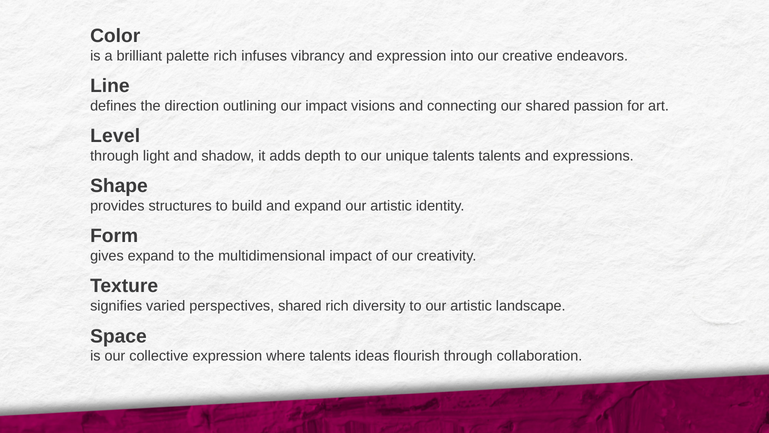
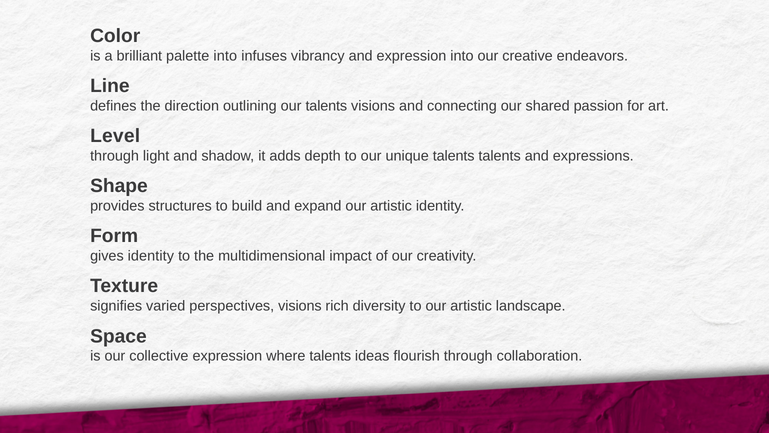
palette rich: rich -> into
our impact: impact -> talents
gives expand: expand -> identity
perspectives shared: shared -> visions
